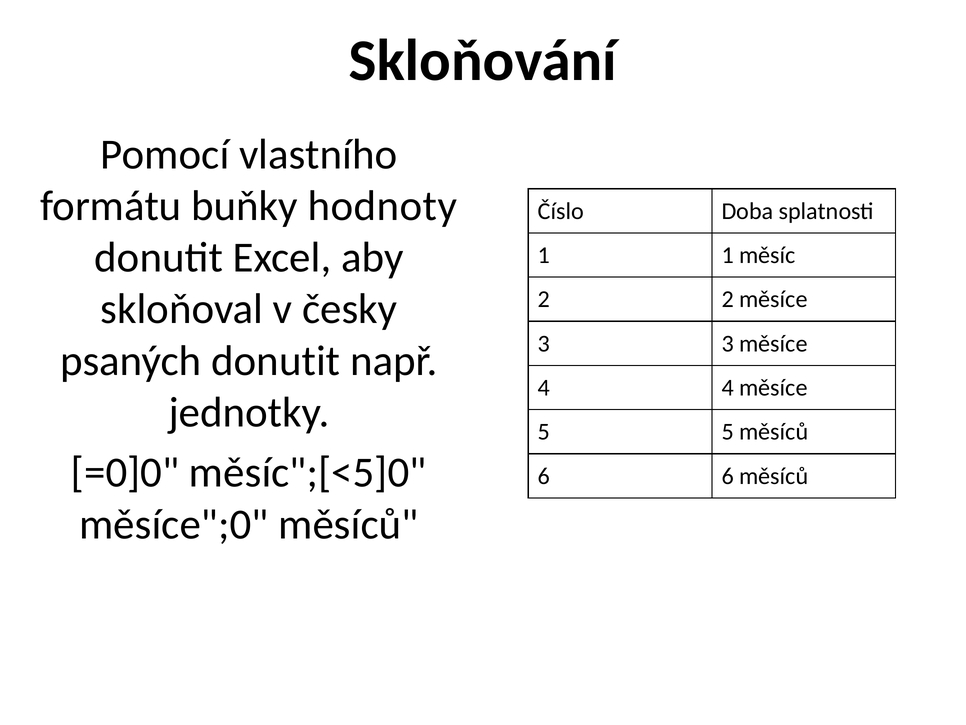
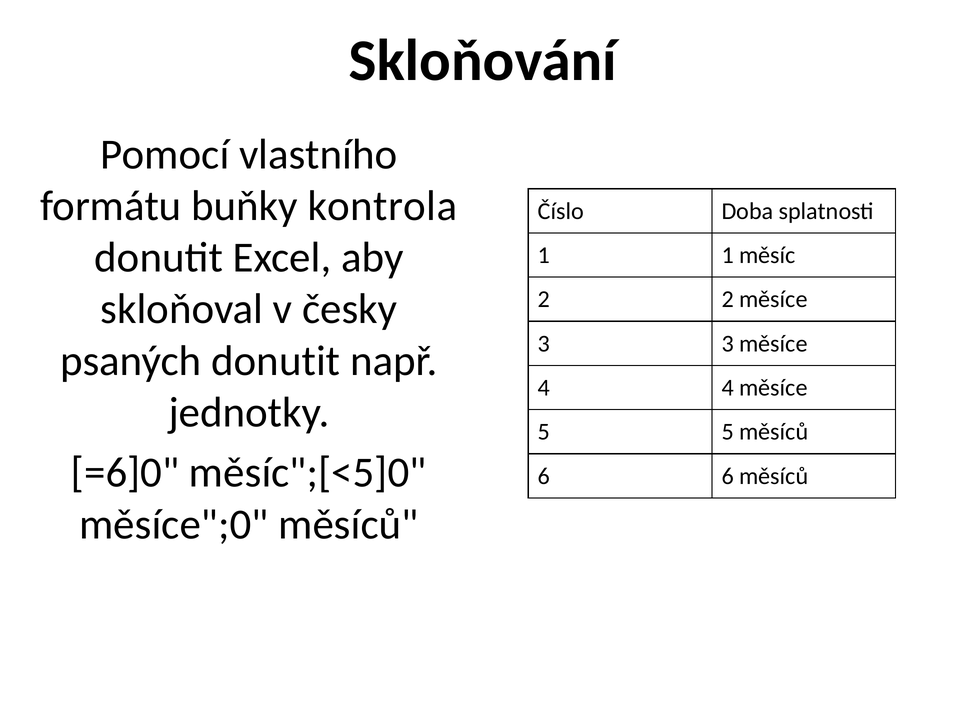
hodnoty: hodnoty -> kontrola
=0]0: =0]0 -> =6]0
